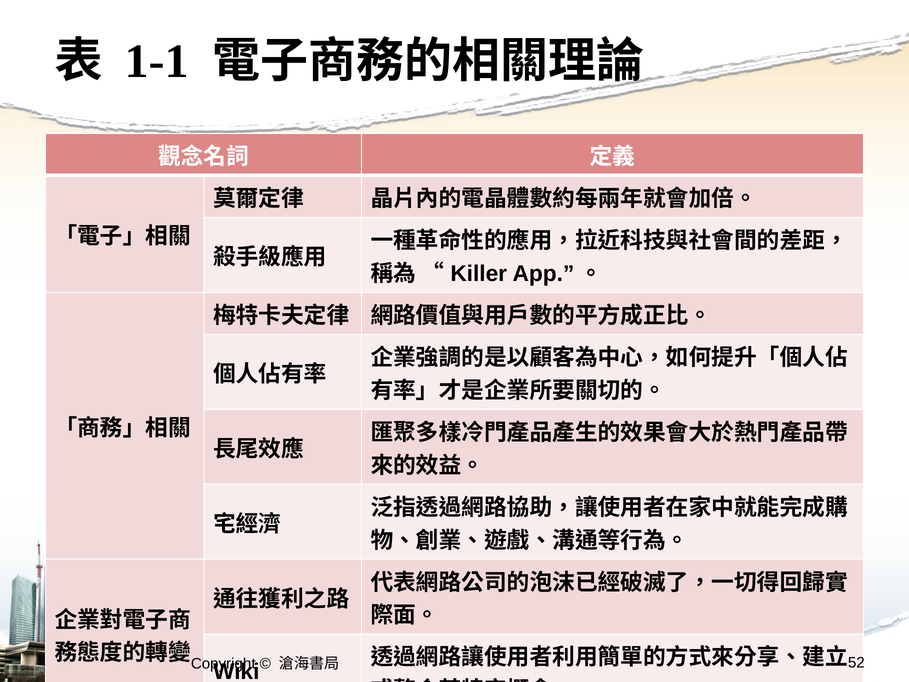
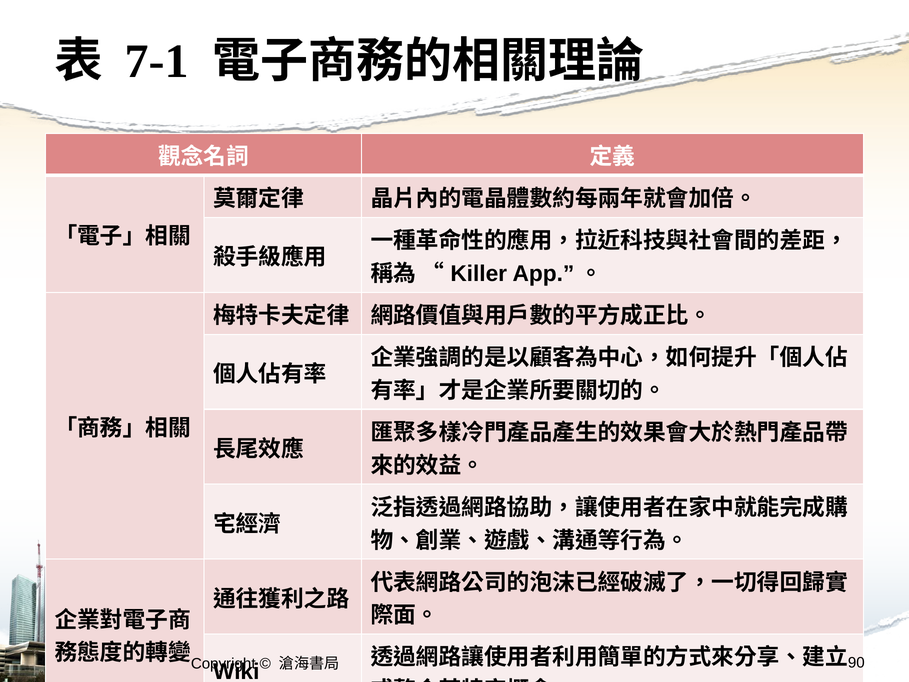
1-1: 1-1 -> 7-1
52: 52 -> 90
